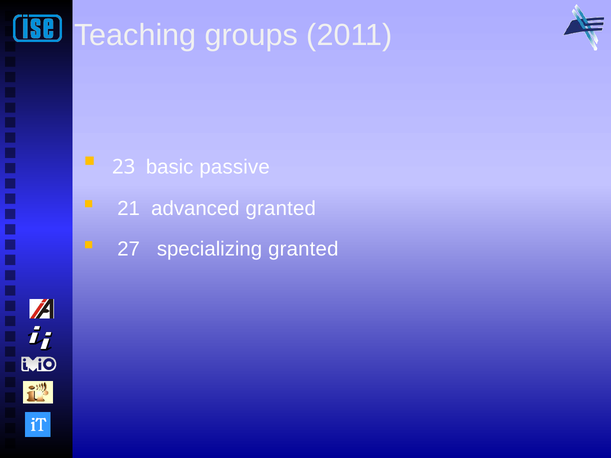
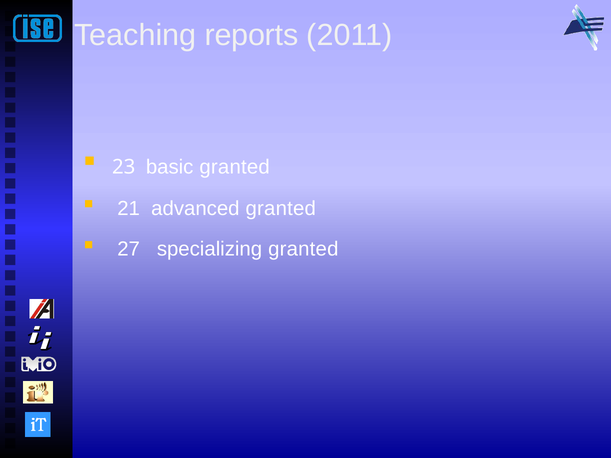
groups: groups -> reports
basic passive: passive -> granted
